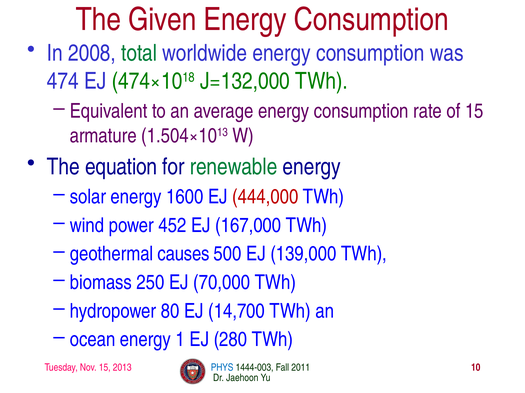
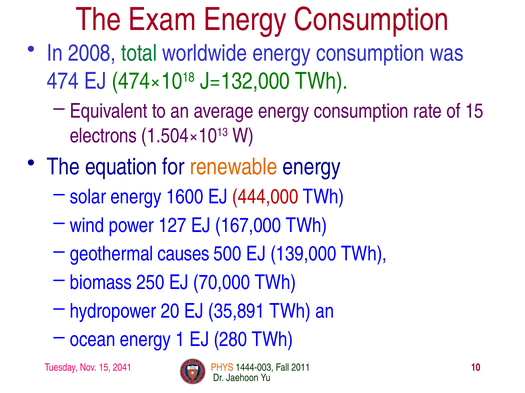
Given: Given -> Exam
armature: armature -> electrons
renewable colour: green -> orange
452: 452 -> 127
80: 80 -> 20
14,700: 14,700 -> 35,891
2013: 2013 -> 2041
PHYS colour: blue -> orange
